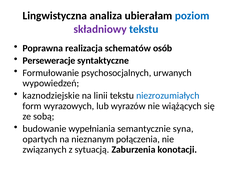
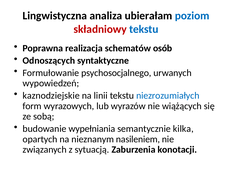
składniowy colour: purple -> red
Perseweracje: Perseweracje -> Odnoszących
psychosocjalnych: psychosocjalnych -> psychosocjalnego
syna: syna -> kilka
połączenia: połączenia -> nasileniem
